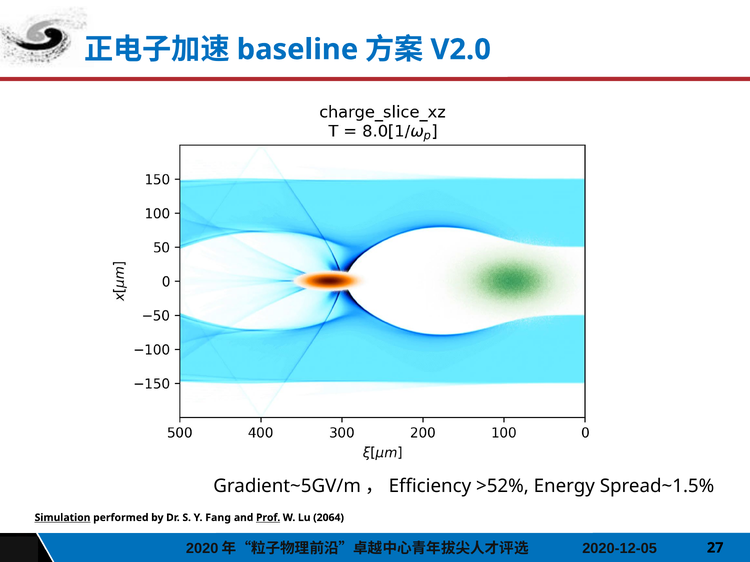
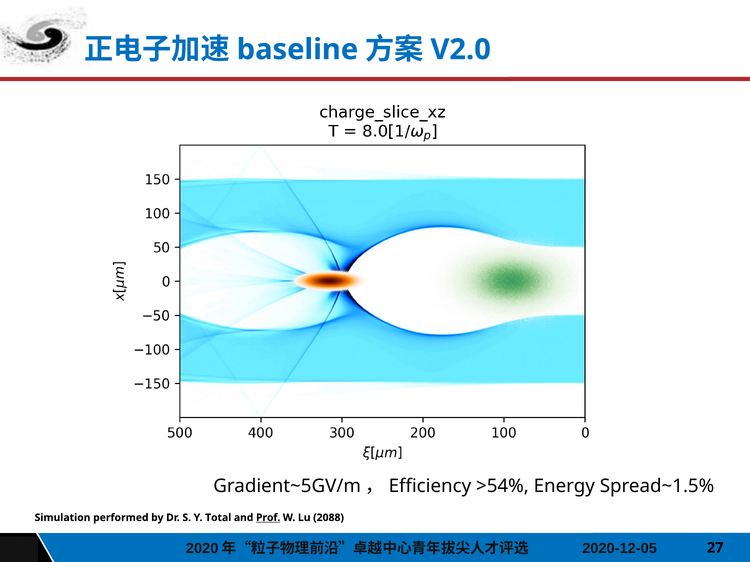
>52%: >52% -> >54%
Simulation underline: present -> none
Fang: Fang -> Total
2064: 2064 -> 2088
